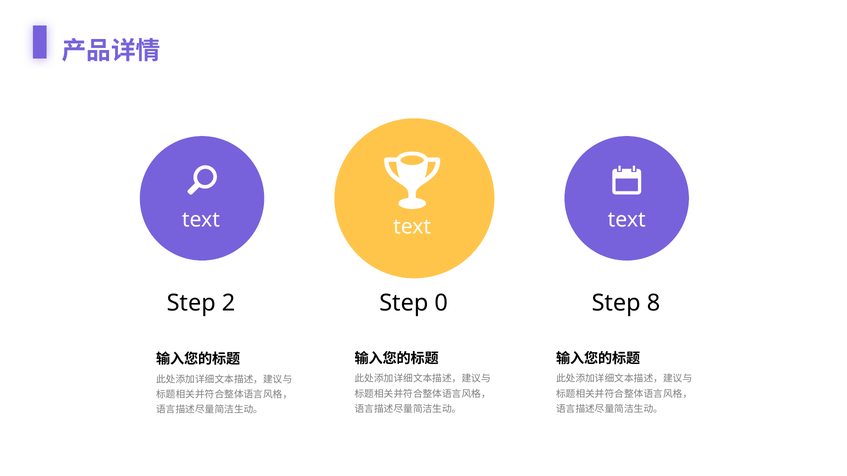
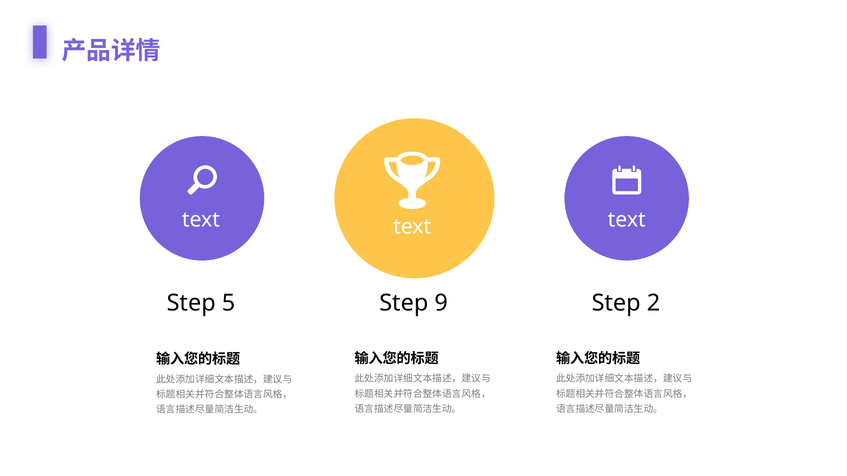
2: 2 -> 5
0: 0 -> 9
8: 8 -> 2
